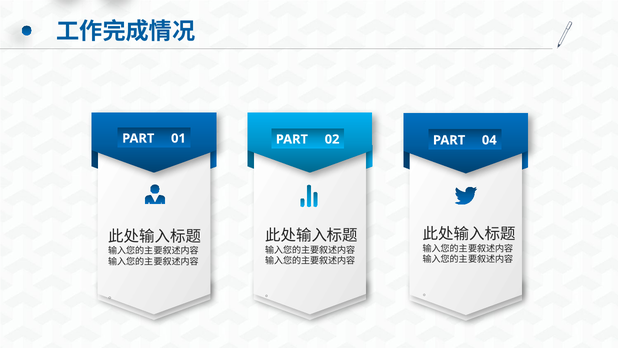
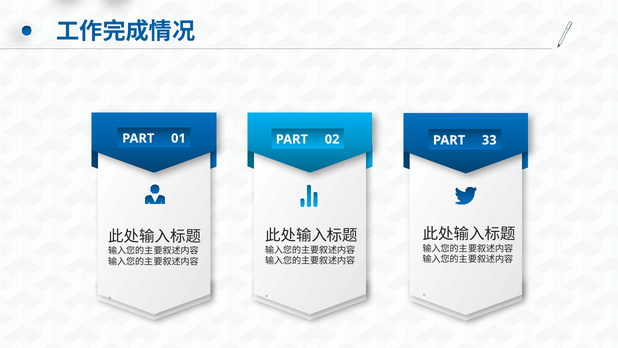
04: 04 -> 33
